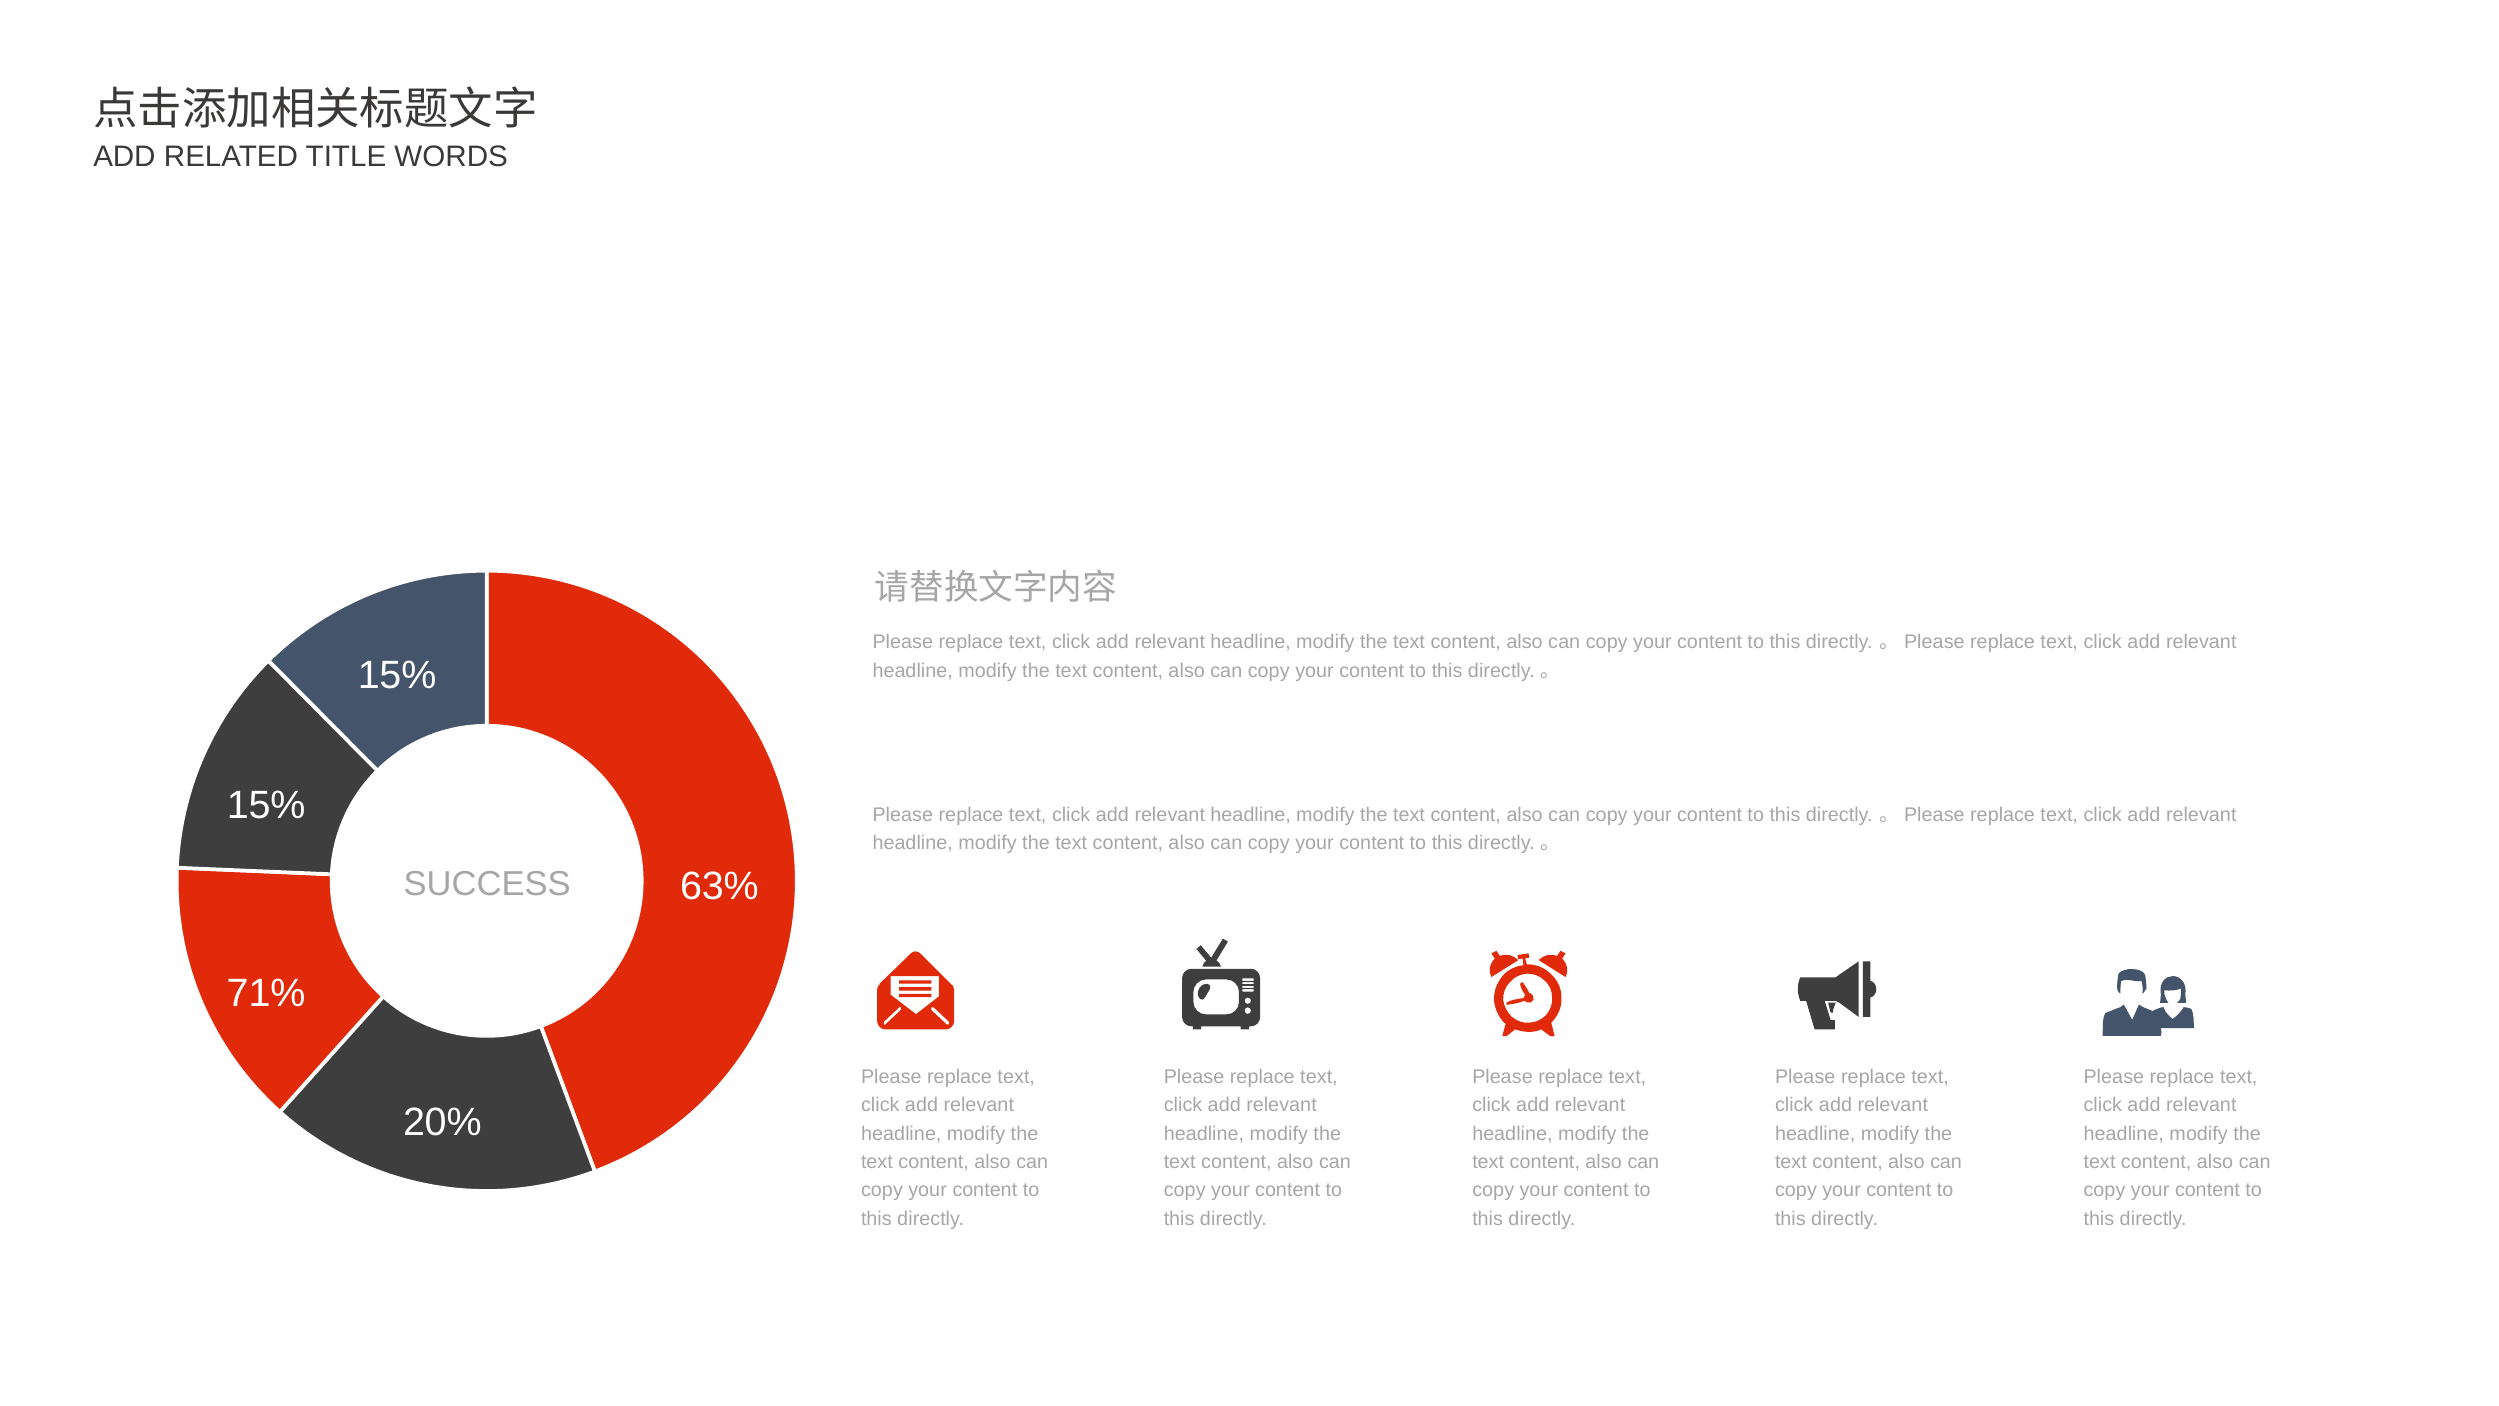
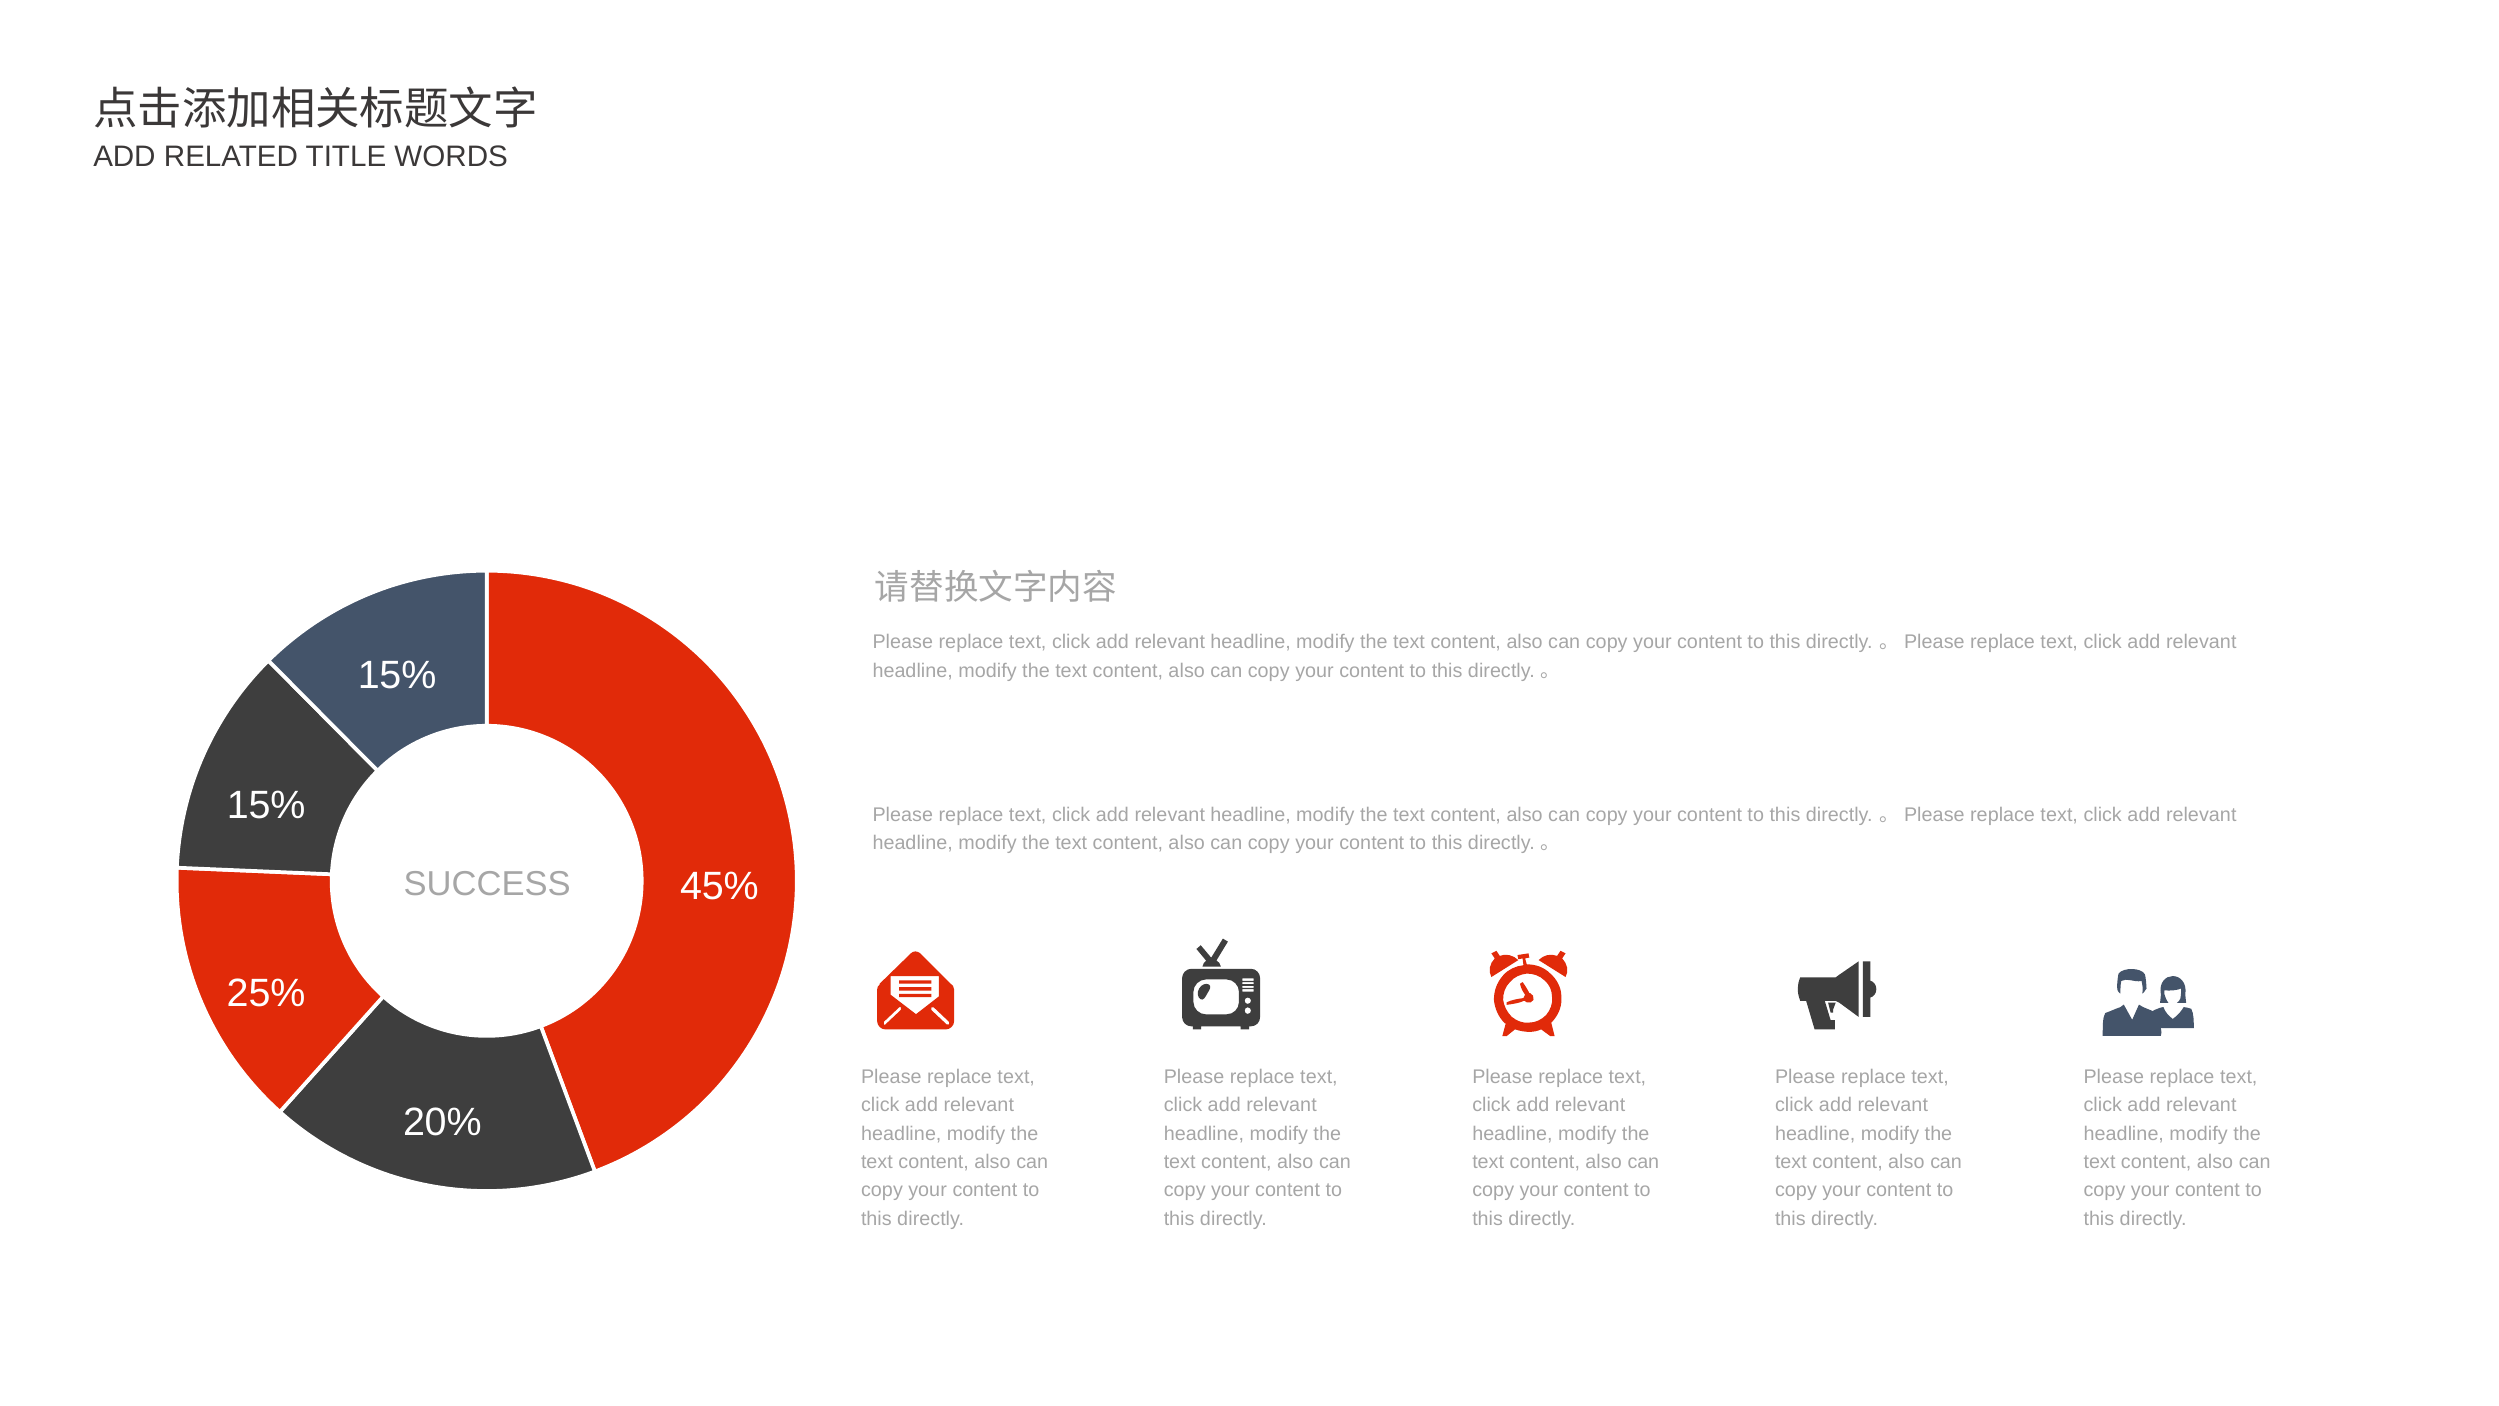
63%: 63% -> 45%
71%: 71% -> 25%
